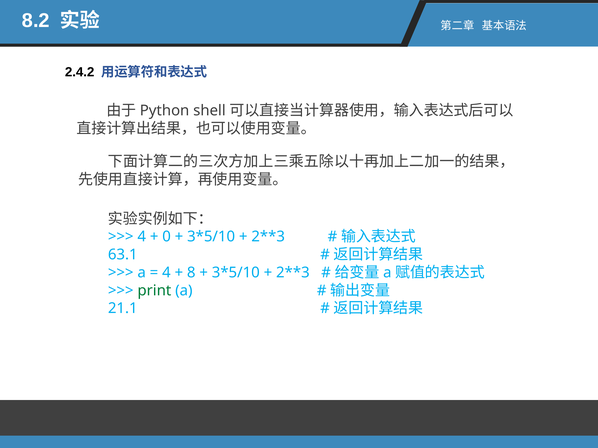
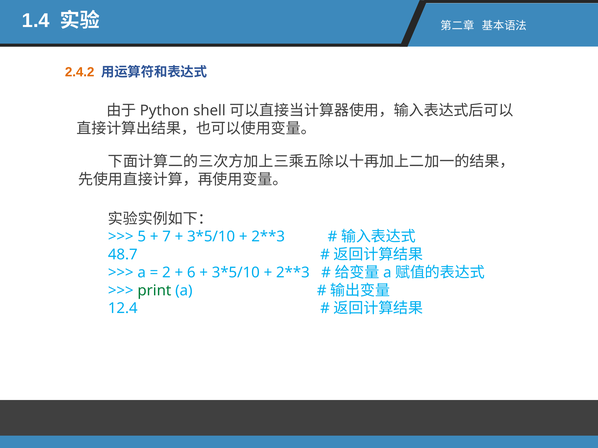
8.2: 8.2 -> 1.4
2.4.2 colour: black -> orange
4 at (142, 237): 4 -> 5
0: 0 -> 7
63.1: 63.1 -> 48.7
4 at (166, 273): 4 -> 2
8: 8 -> 6
21.1: 21.1 -> 12.4
